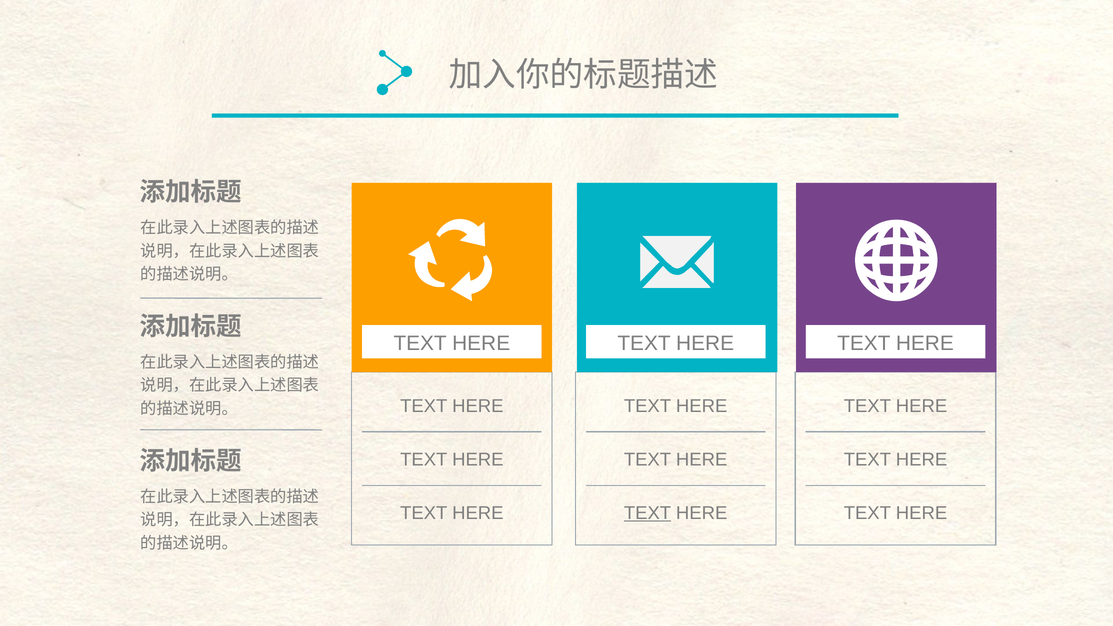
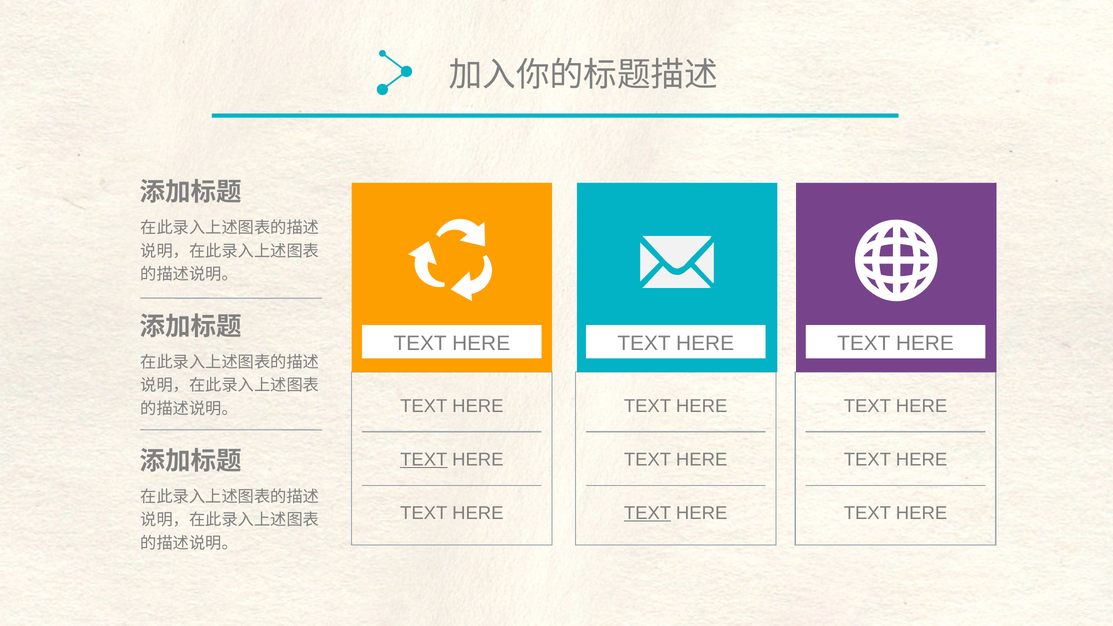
TEXT at (424, 460) underline: none -> present
